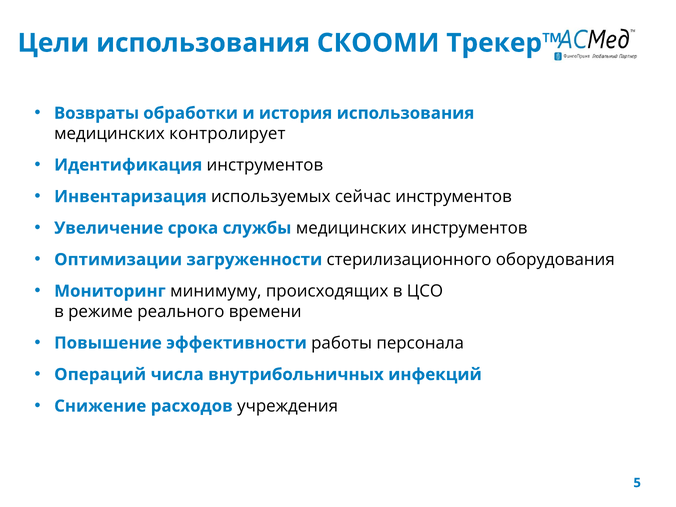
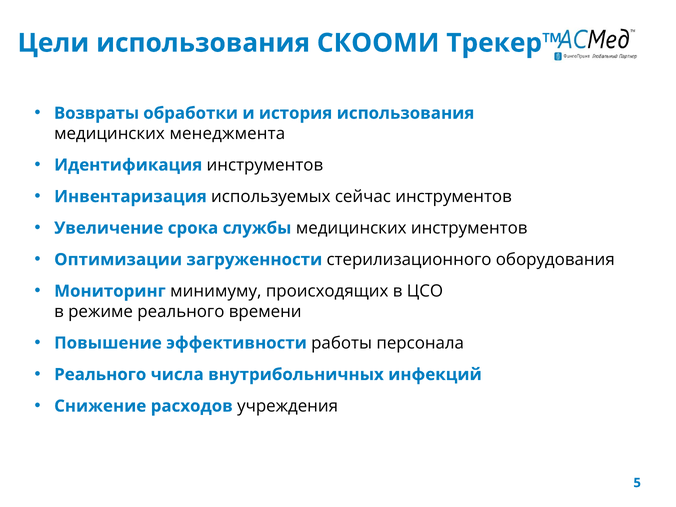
контролирует: контролирует -> менеджмента
Операций at (100, 375): Операций -> Реального
